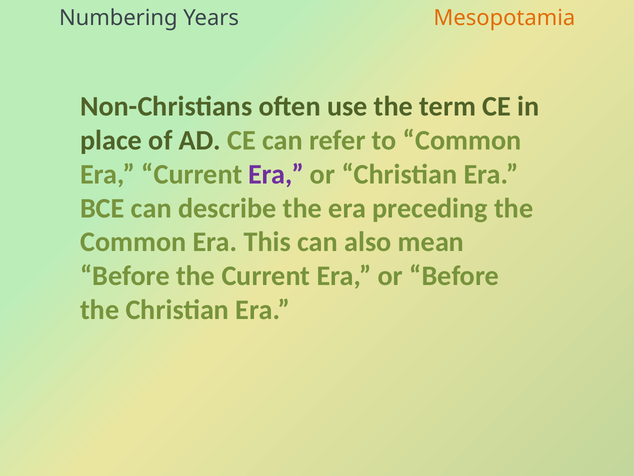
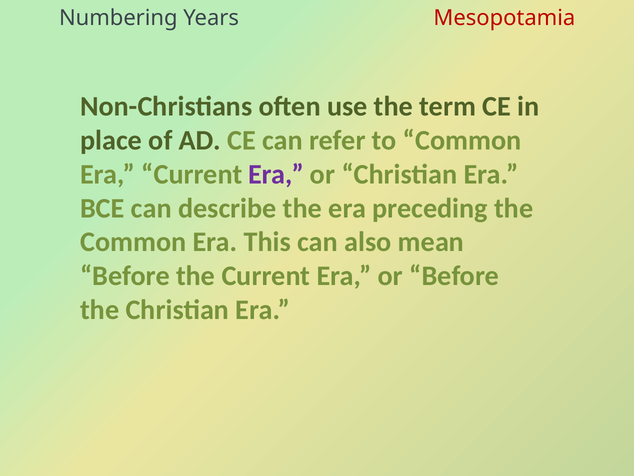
Mesopotamia colour: orange -> red
